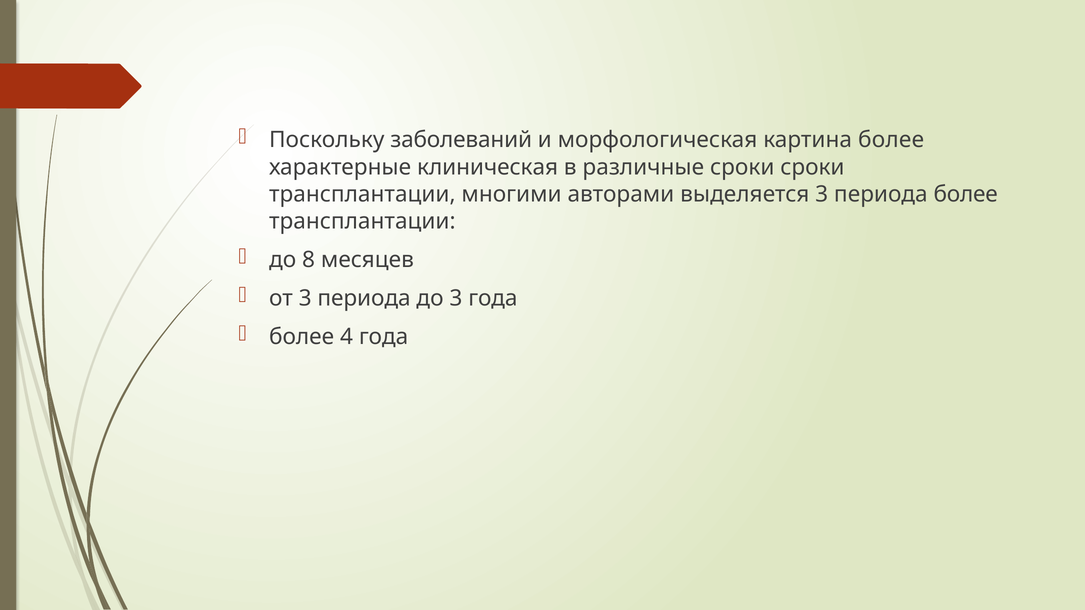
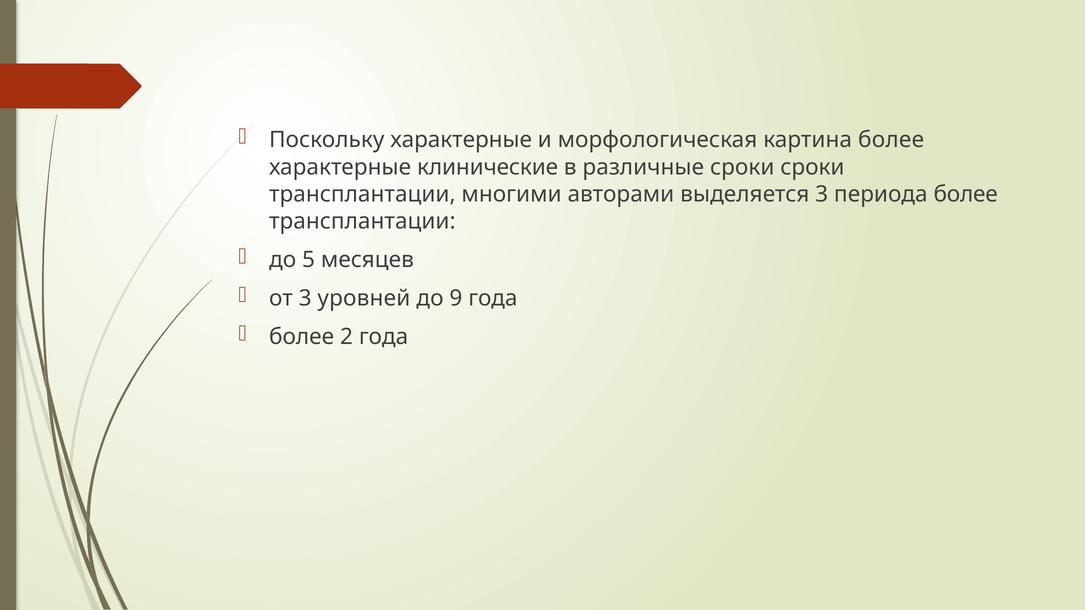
Поскольку заболеваний: заболеваний -> характерные
клиническая: клиническая -> клинические
8: 8 -> 5
от 3 периода: периода -> уровней
до 3: 3 -> 9
4: 4 -> 2
